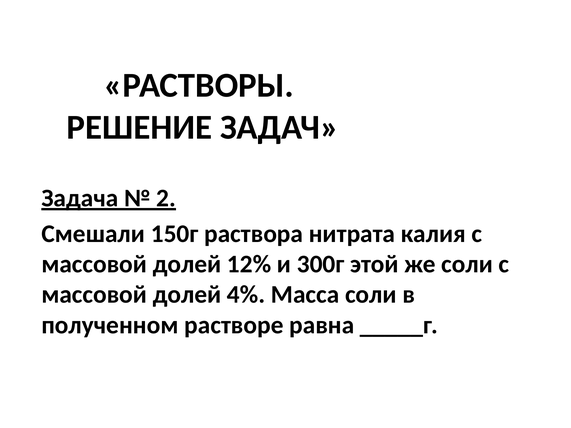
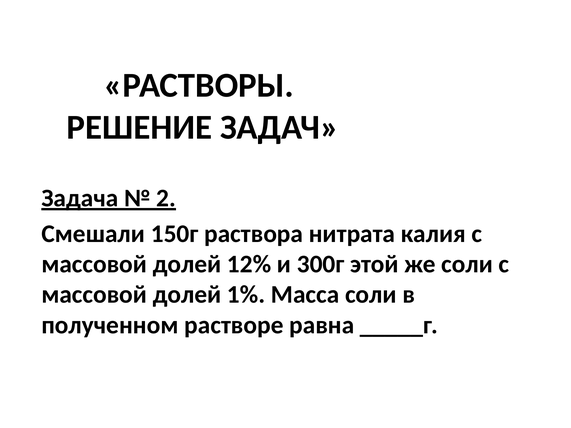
4%: 4% -> 1%
